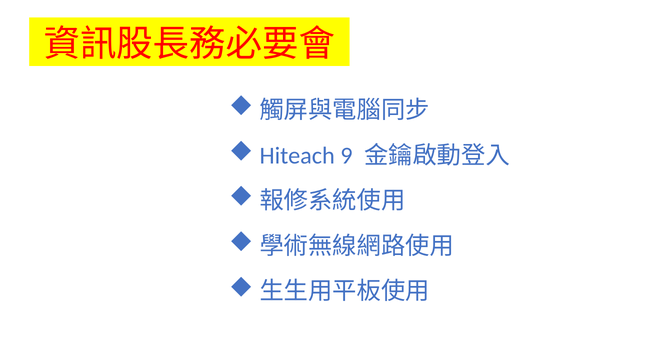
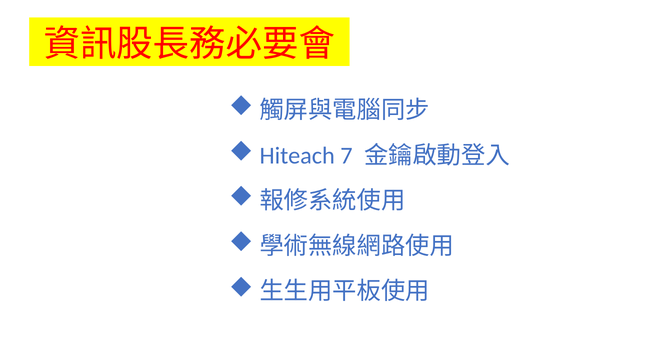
9: 9 -> 7
